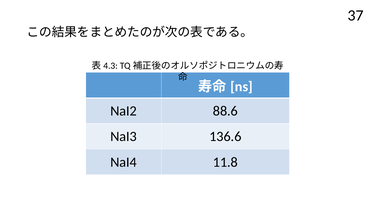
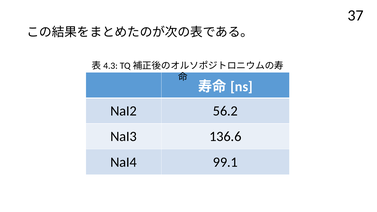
88.6: 88.6 -> 56.2
11.8: 11.8 -> 99.1
